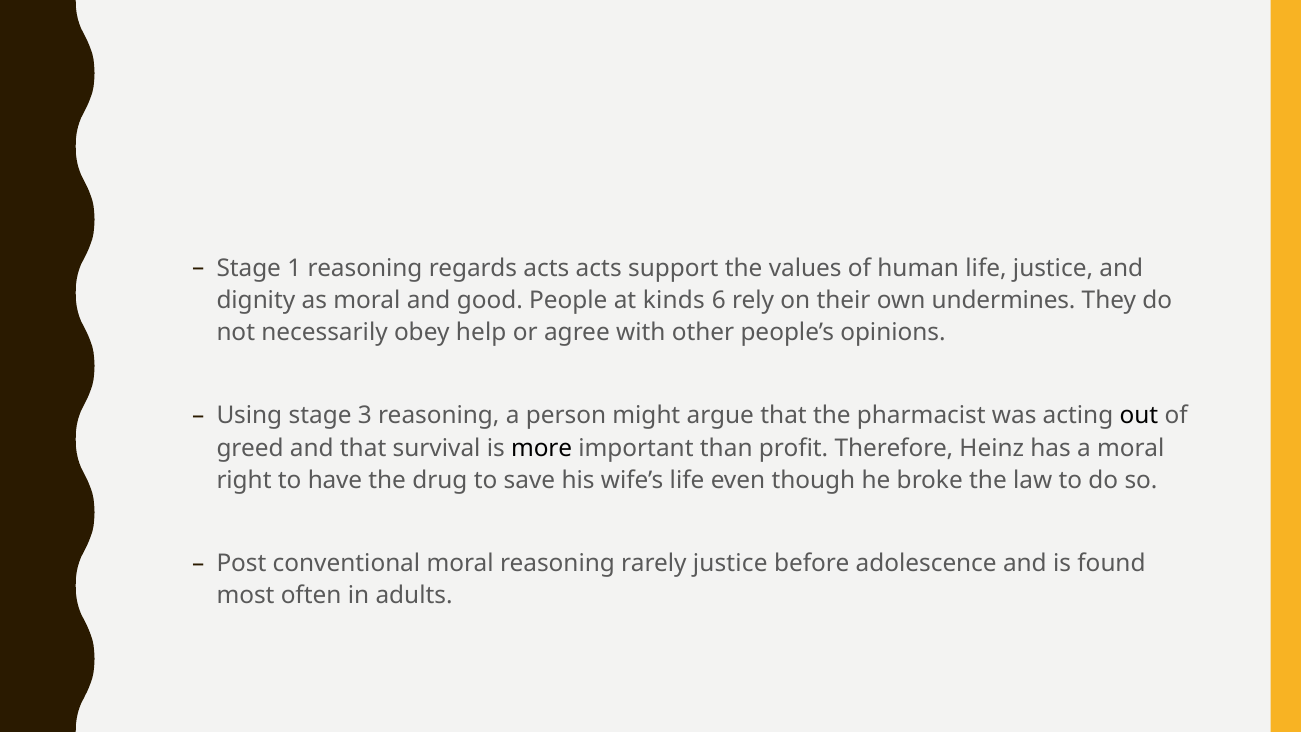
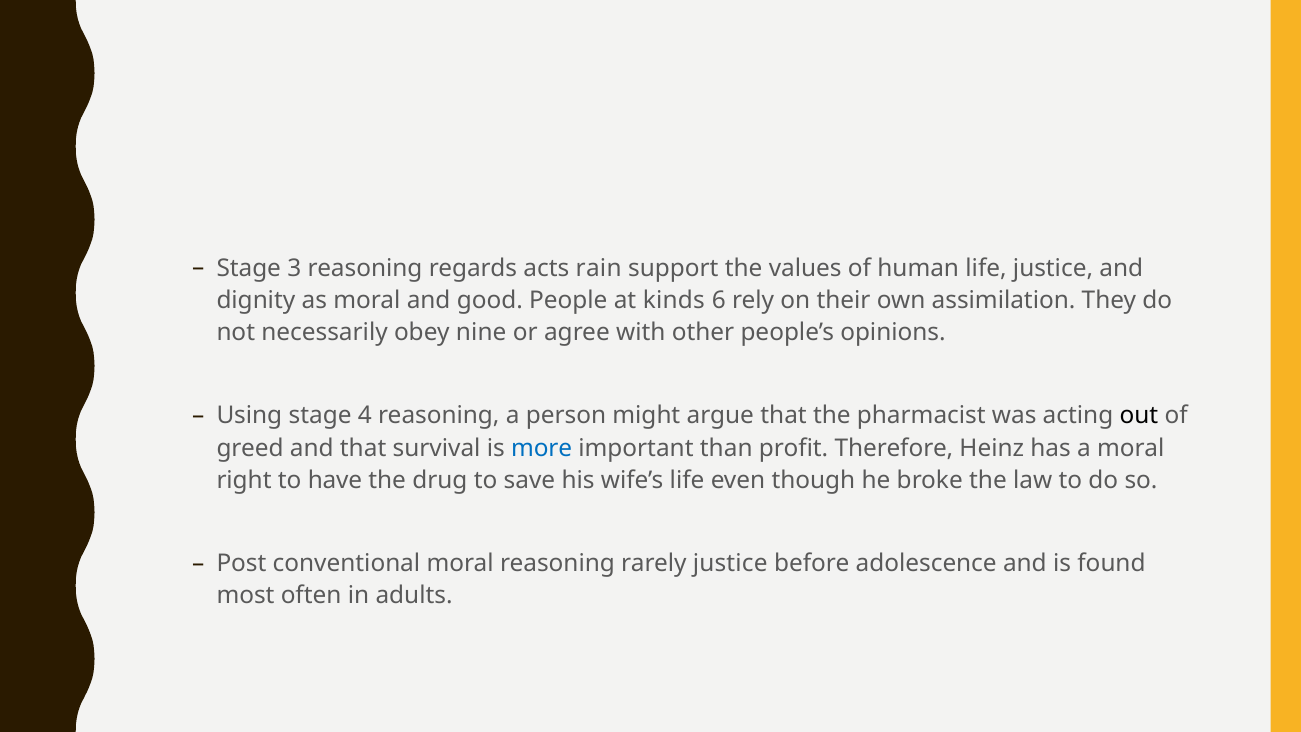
1: 1 -> 3
acts acts: acts -> rain
undermines: undermines -> assimilation
help: help -> nine
3: 3 -> 4
more colour: black -> blue
